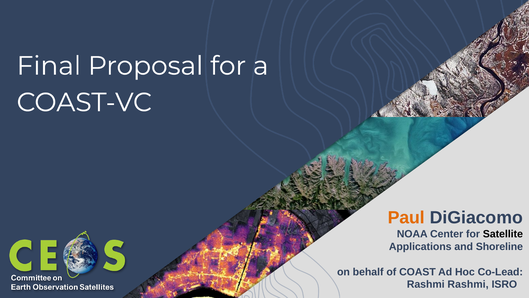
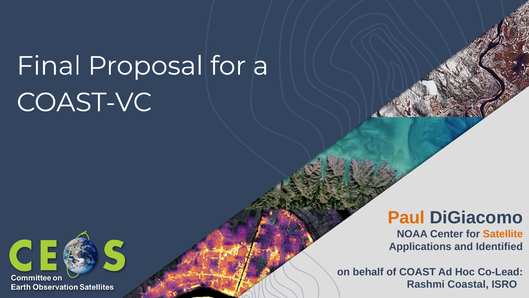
Satellite colour: black -> orange
Shoreline: Shoreline -> Identified
Rashmi Rashmi: Rashmi -> Coastal
